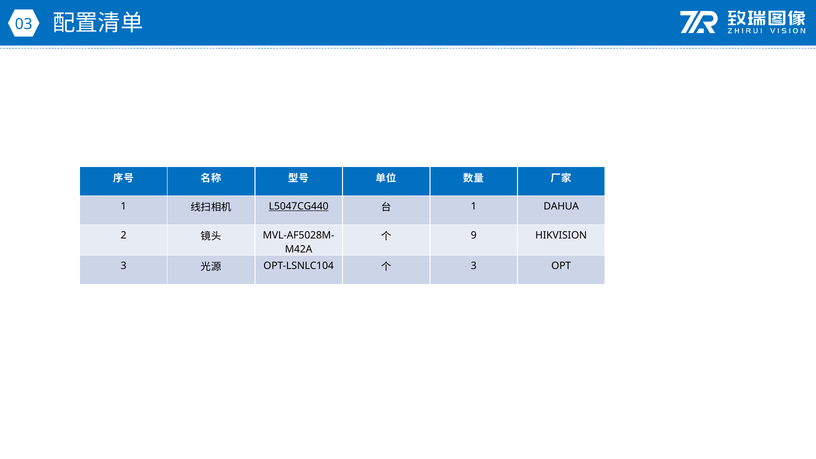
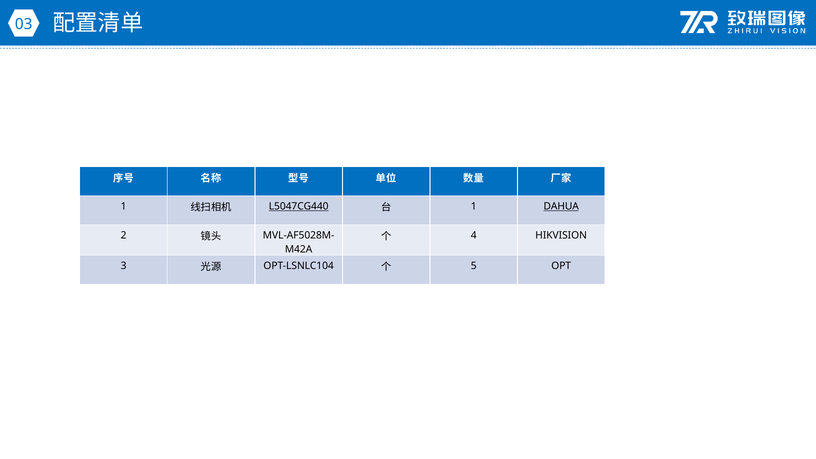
DAHUA underline: none -> present
9: 9 -> 4
3 at (474, 266): 3 -> 5
